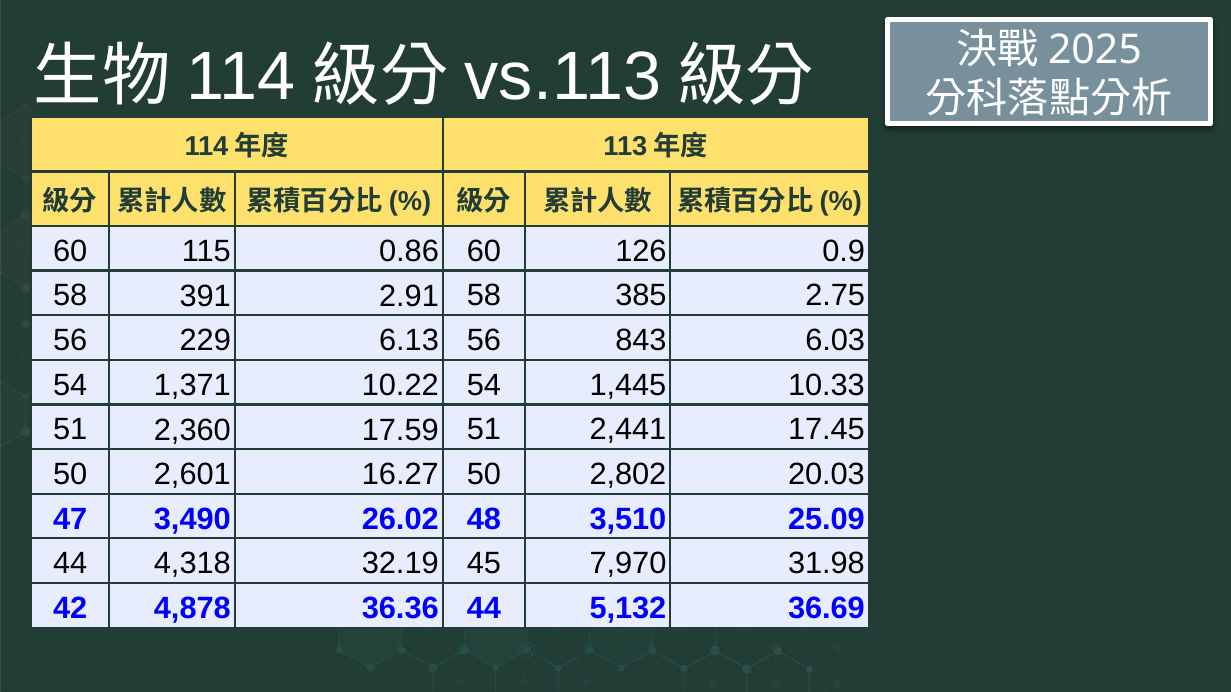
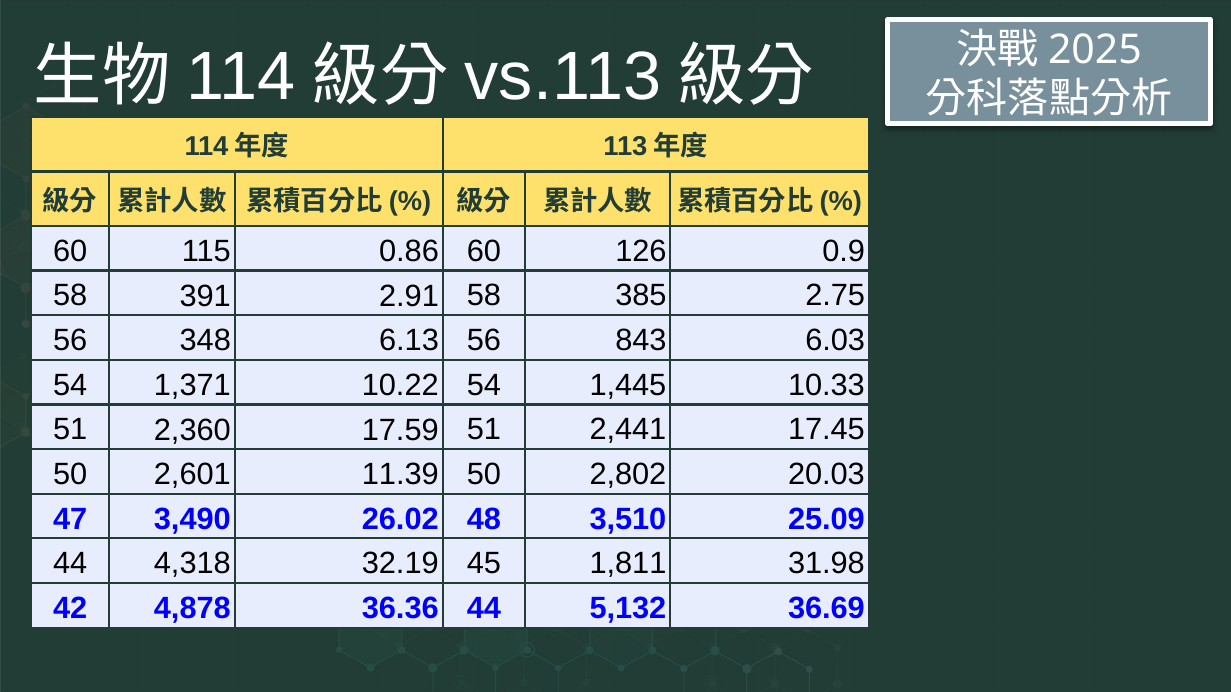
229: 229 -> 348
16.27: 16.27 -> 11.39
7,970: 7,970 -> 1,811
